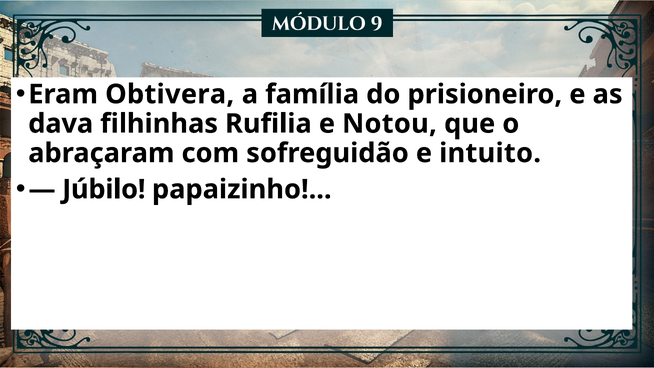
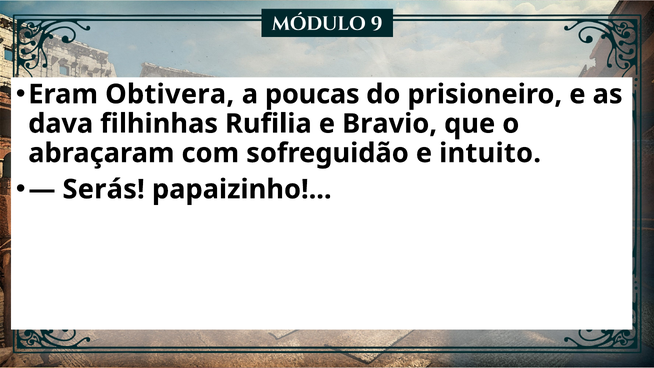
família: família -> poucas
Notou: Notou -> Bravio
Júbilo: Júbilo -> Serás
